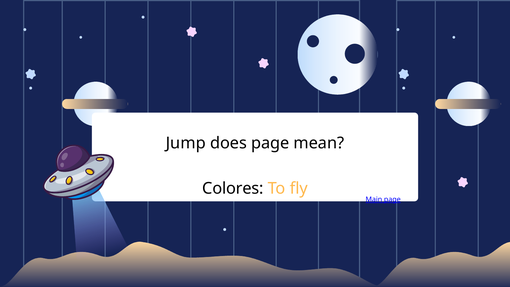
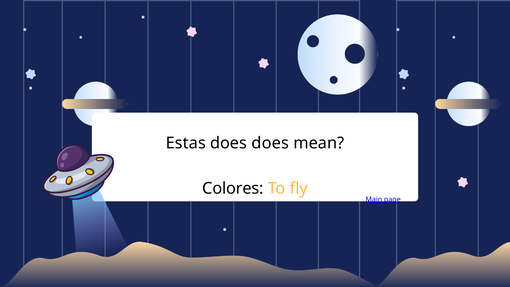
Jump: Jump -> Estas
does page: page -> does
